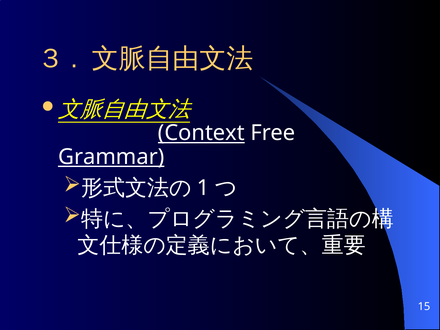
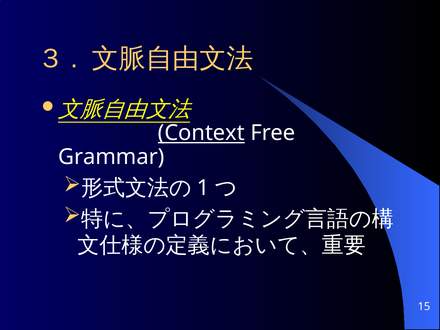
Grammar underline: present -> none
